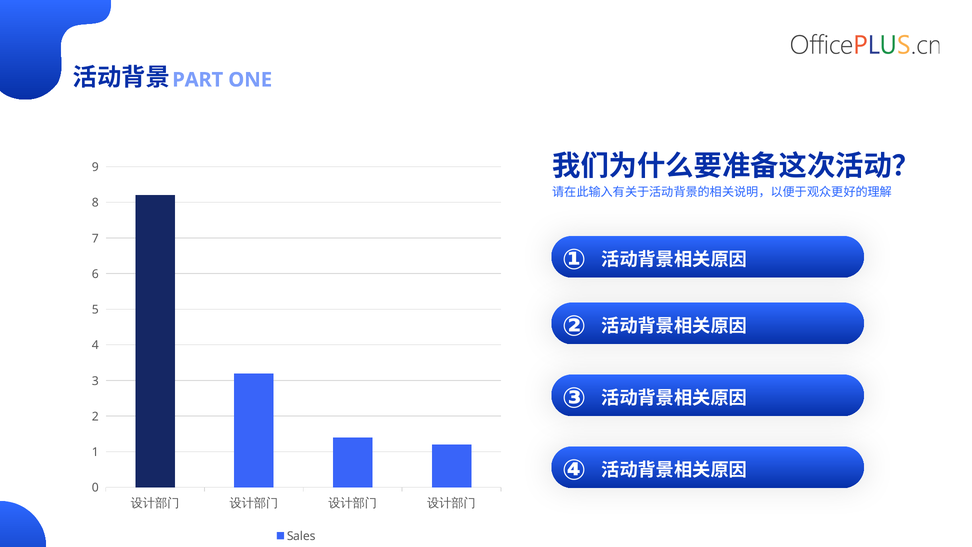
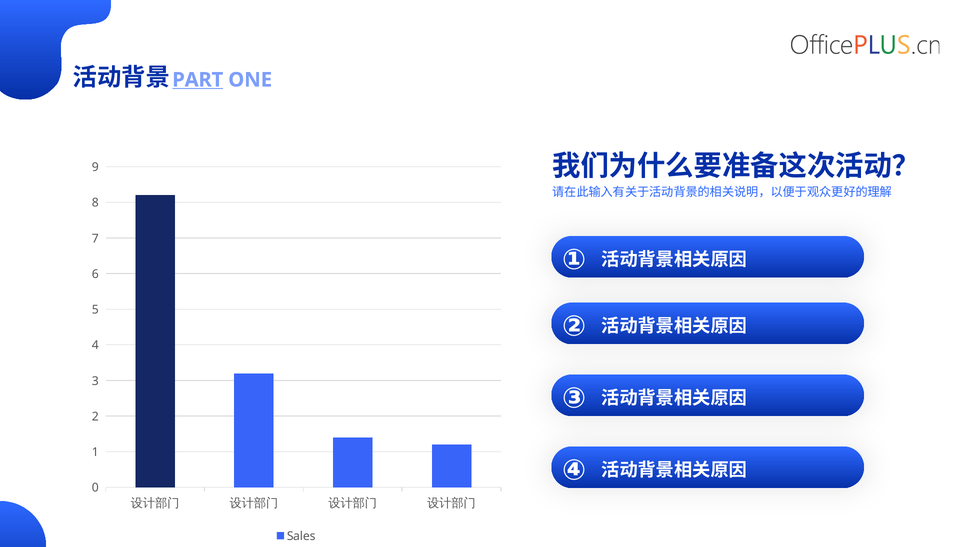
PART underline: none -> present
